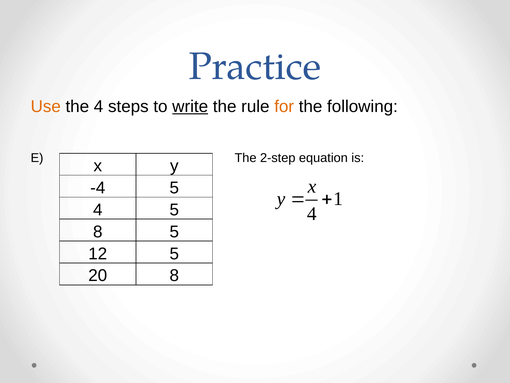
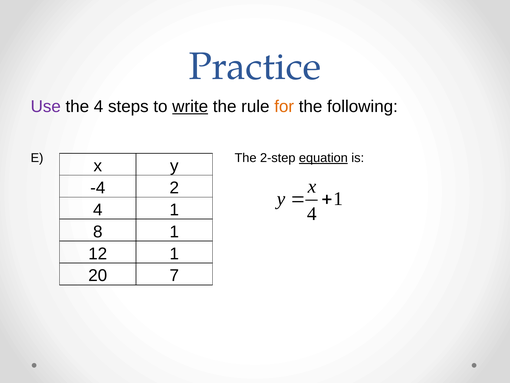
Use colour: orange -> purple
equation underline: none -> present
-4 5: 5 -> 2
4 5: 5 -> 1
8 5: 5 -> 1
12 5: 5 -> 1
20 8: 8 -> 7
